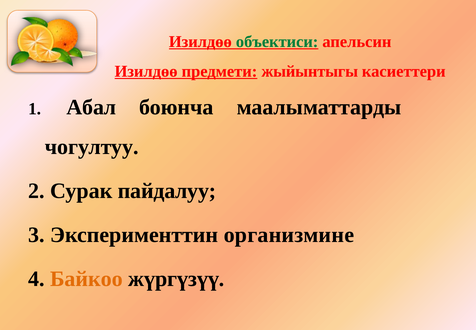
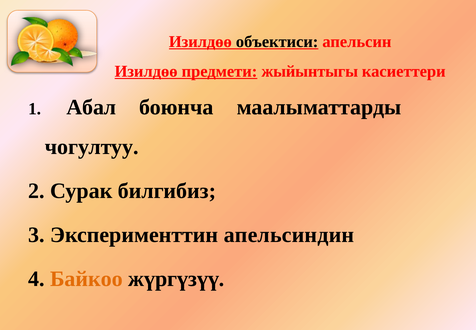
объектиси colour: green -> black
пайдалуу: пайдалуу -> билгибиз
организмине: организмине -> апельсиндин
